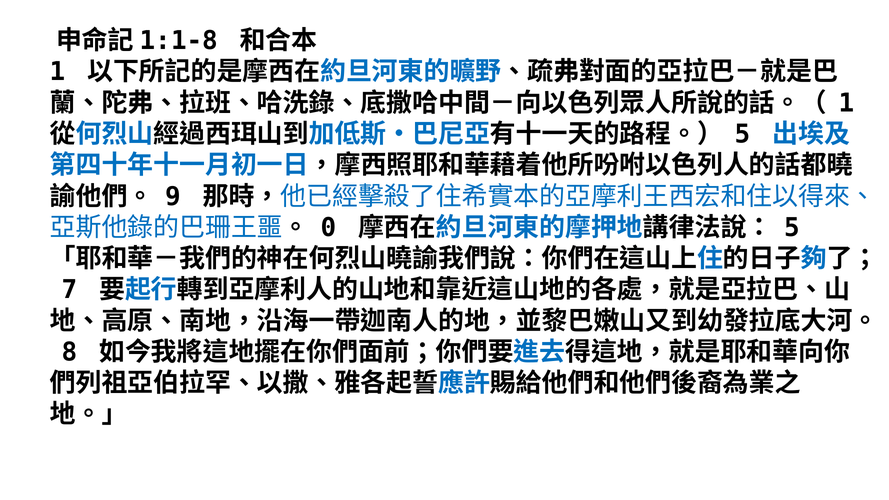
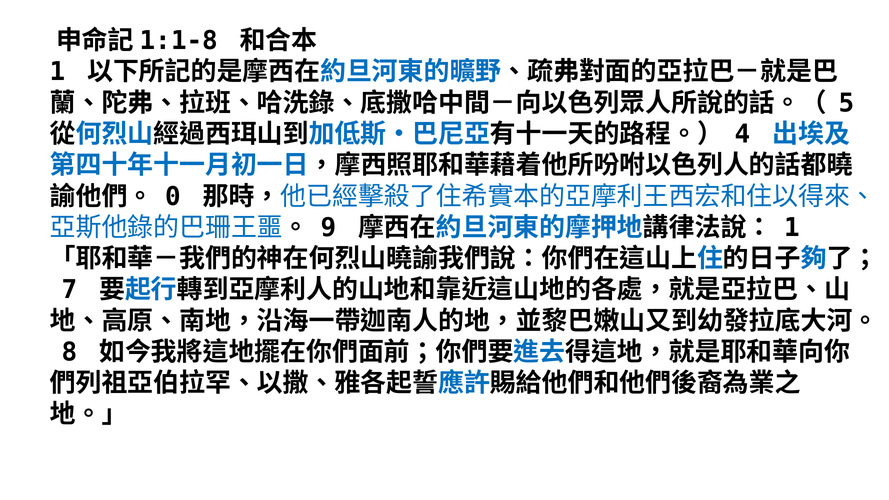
1 at (846, 103): 1 -> 5
5 at (743, 134): 5 -> 4
9: 9 -> 0
0: 0 -> 9
5 at (792, 228): 5 -> 1
